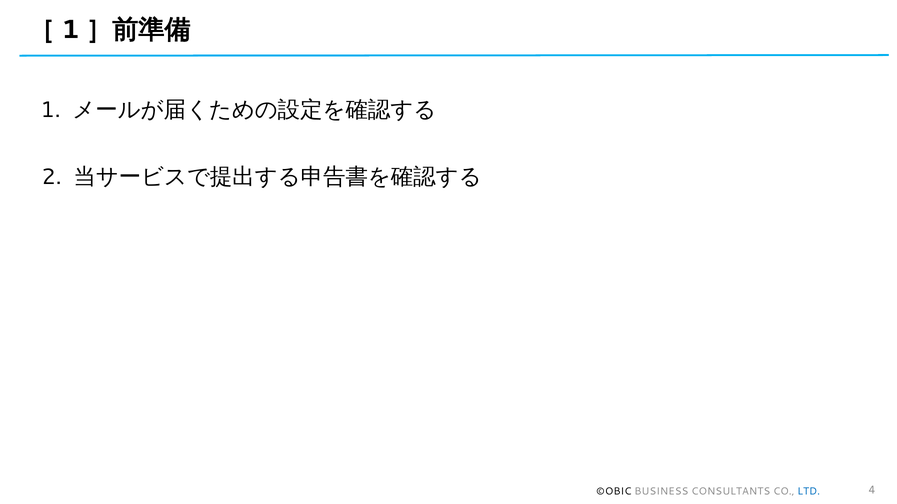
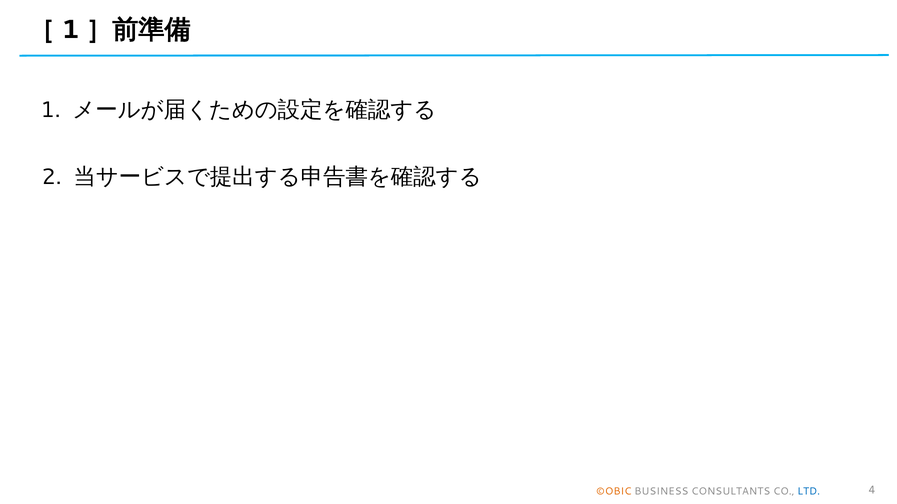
©OBIC colour: black -> orange
